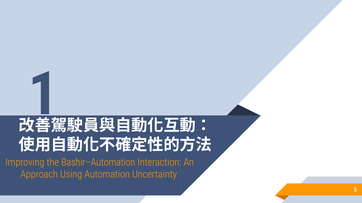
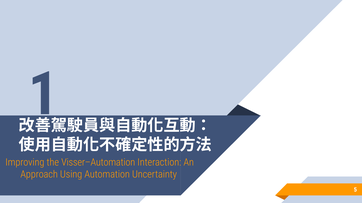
Bashir–Automation: Bashir–Automation -> Visser–Automation
